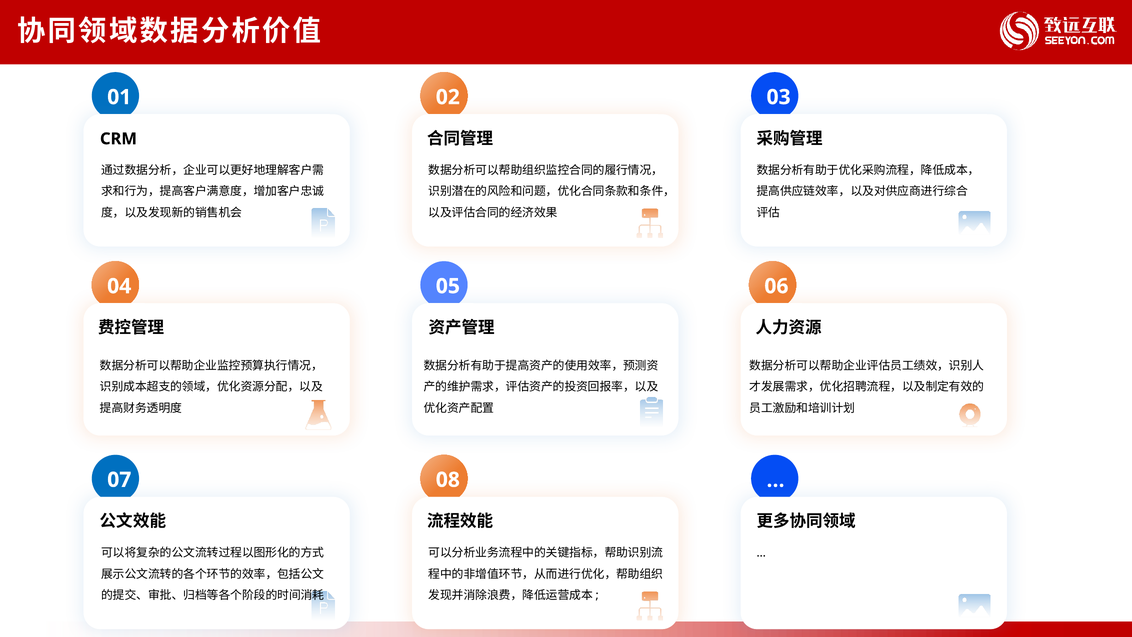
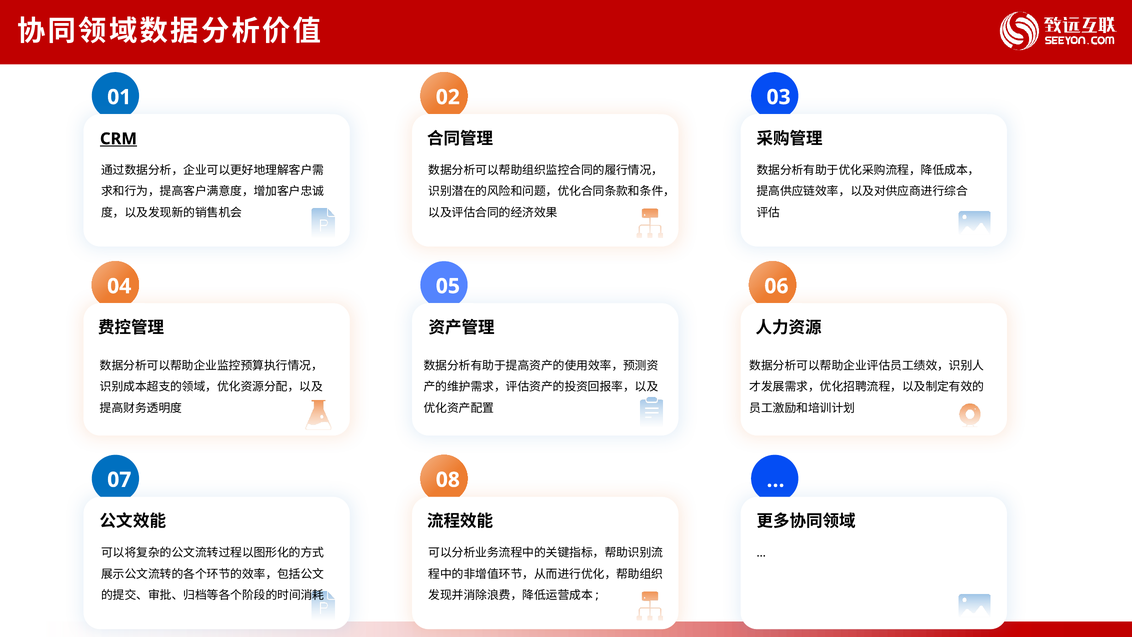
CRM underline: none -> present
